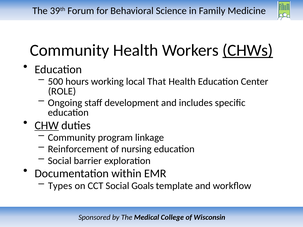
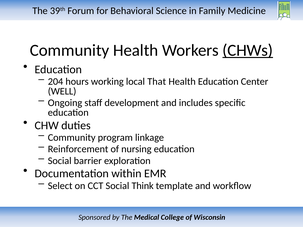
500: 500 -> 204
ROLE: ROLE -> WELL
CHW underline: present -> none
Types: Types -> Select
Goals: Goals -> Think
